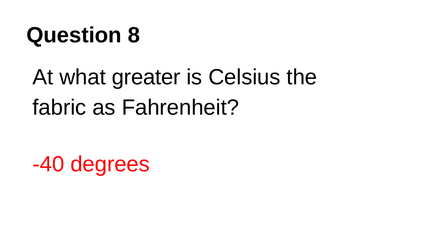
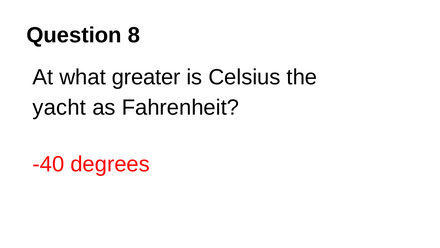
fabric: fabric -> yacht
